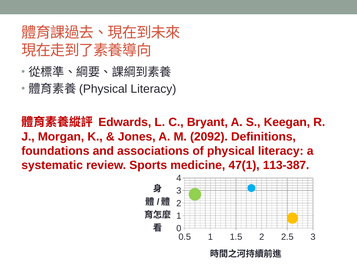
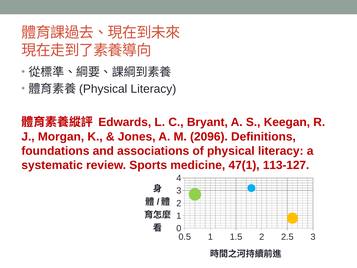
2092: 2092 -> 2096
113-387: 113-387 -> 113-127
